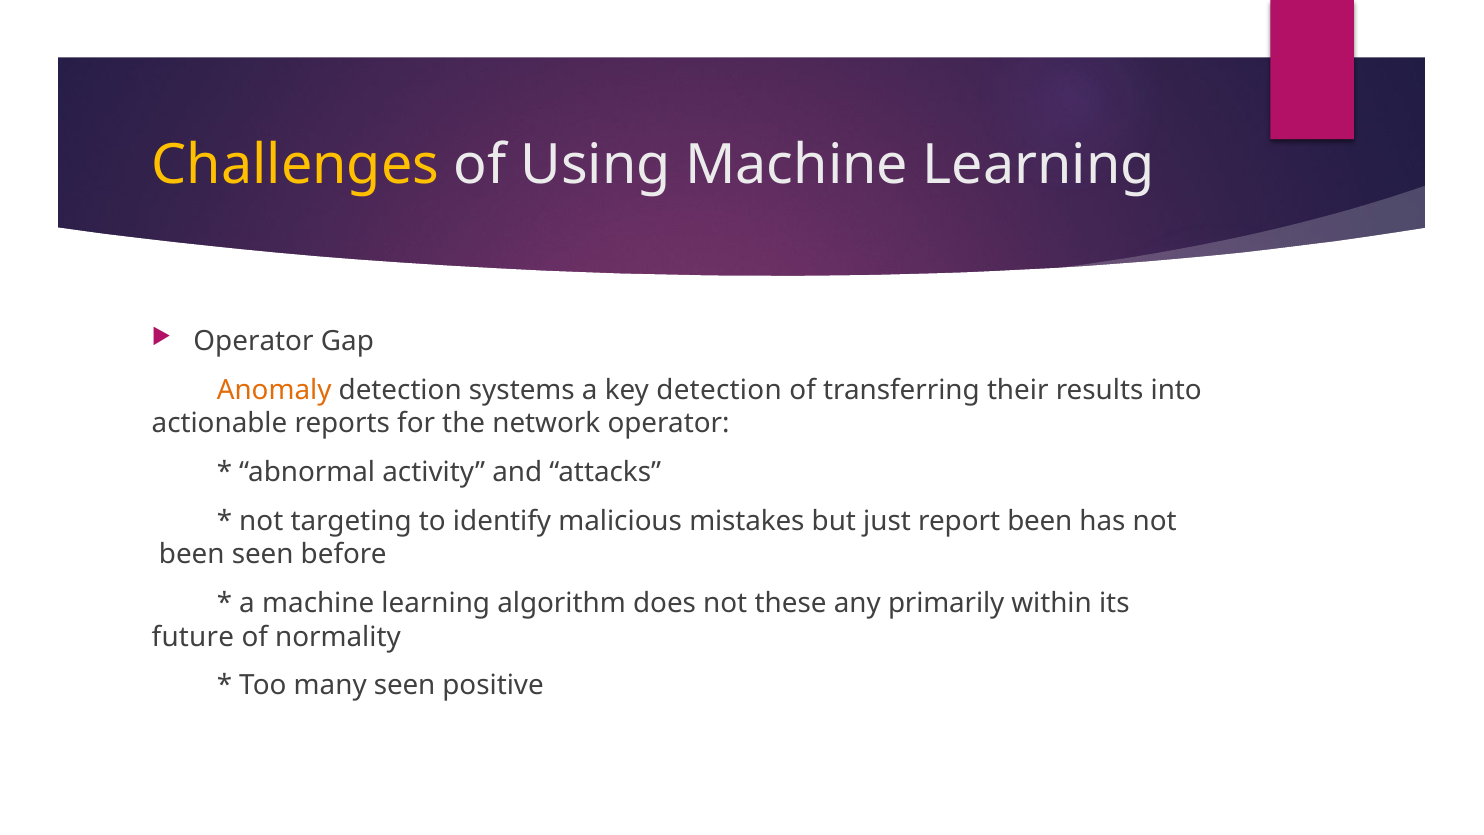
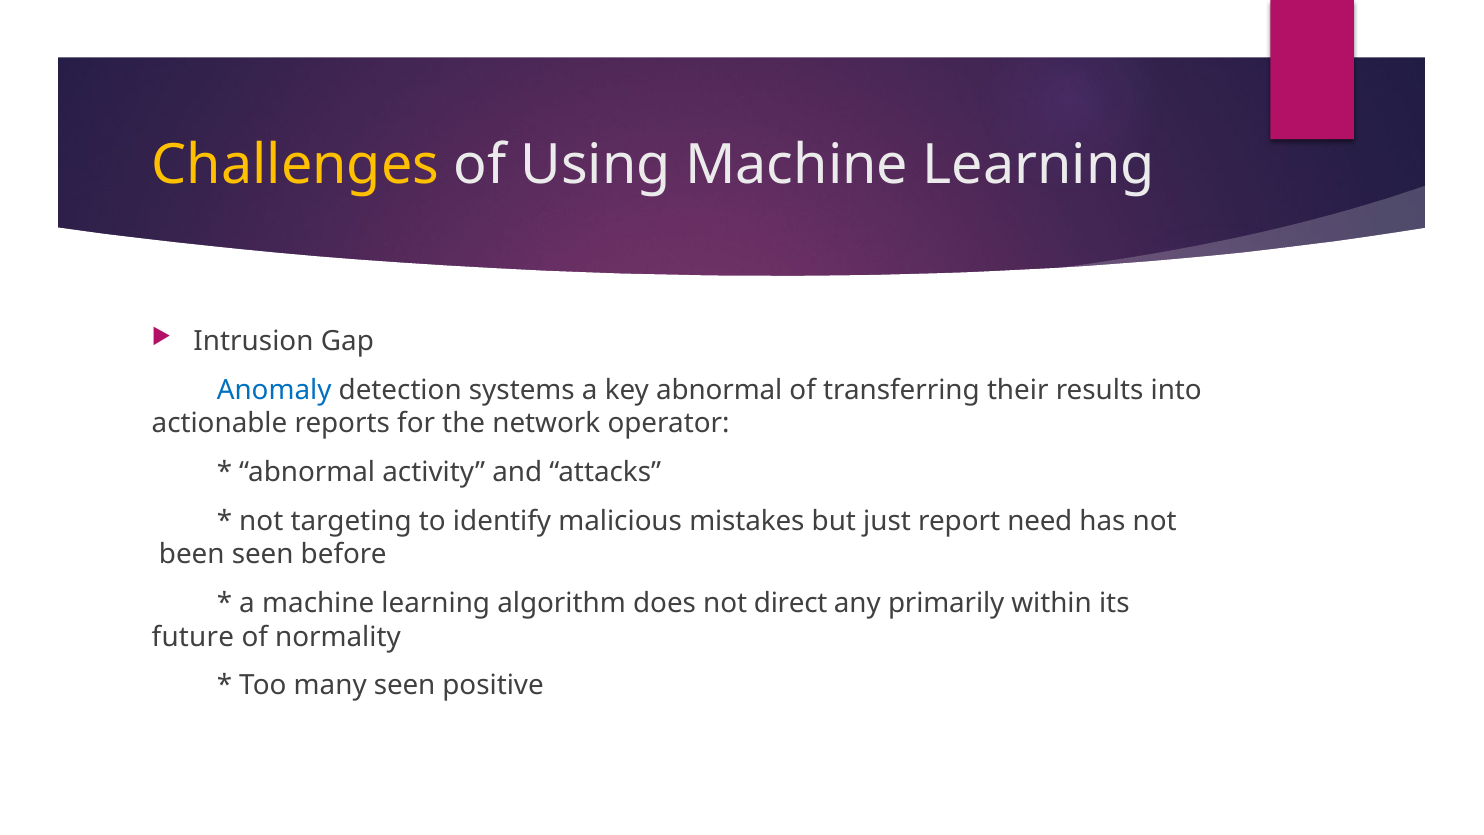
Operator at (254, 341): Operator -> Intrusion
Anomaly colour: orange -> blue
key detection: detection -> abnormal
report been: been -> need
these: these -> direct
